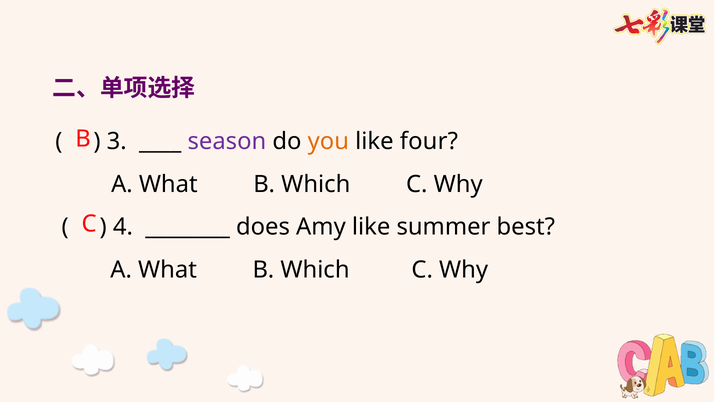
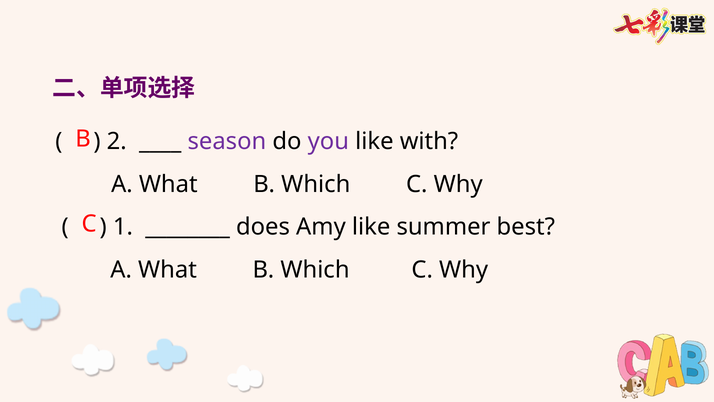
3: 3 -> 2
you colour: orange -> purple
four: four -> with
4: 4 -> 1
